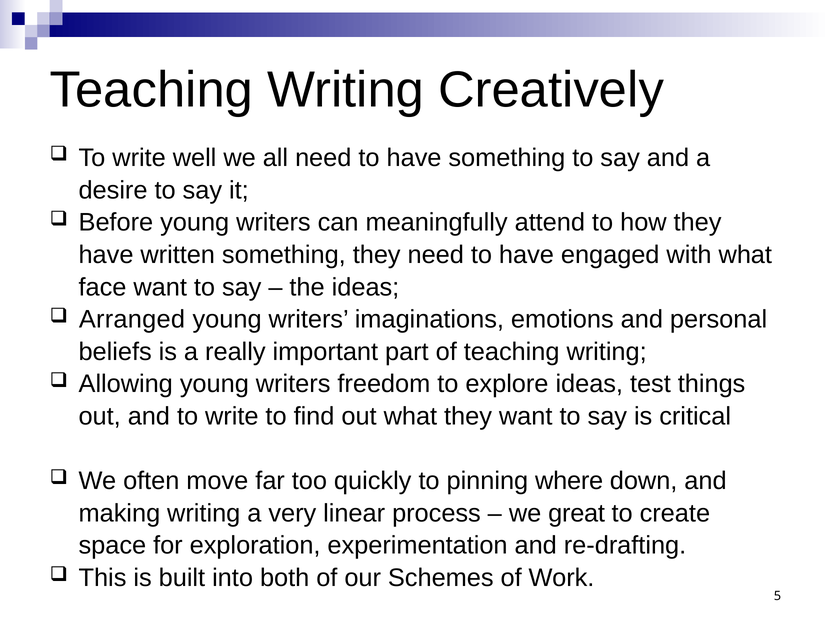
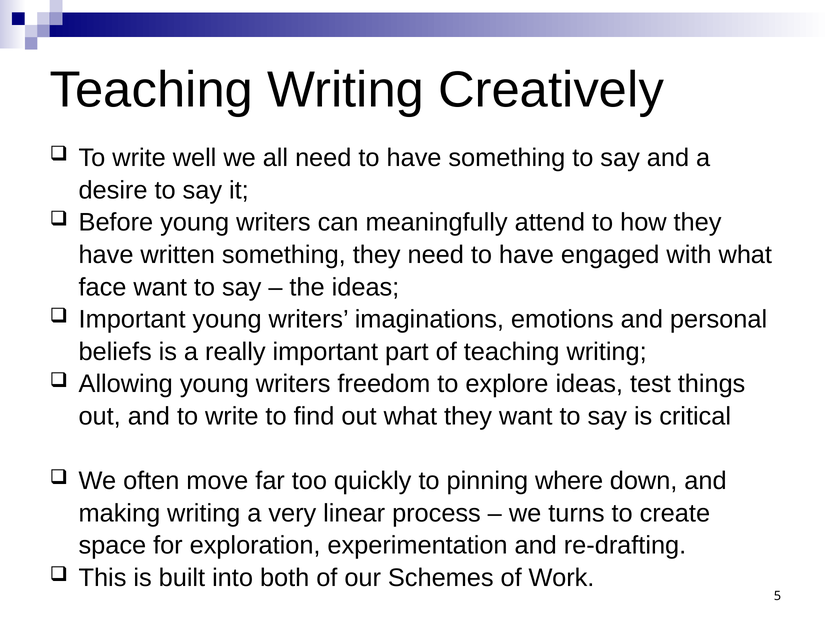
Arranged at (132, 320): Arranged -> Important
great: great -> turns
